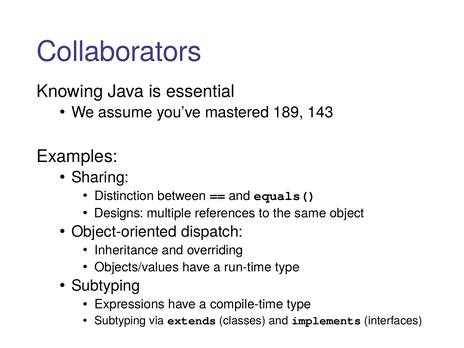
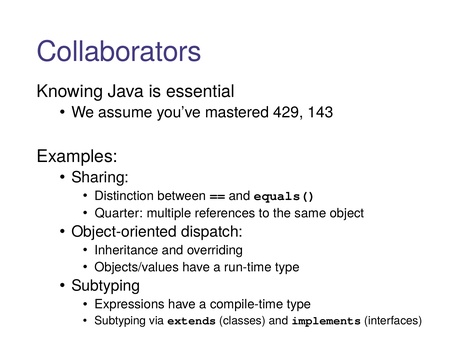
189: 189 -> 429
Designs: Designs -> Quarter
